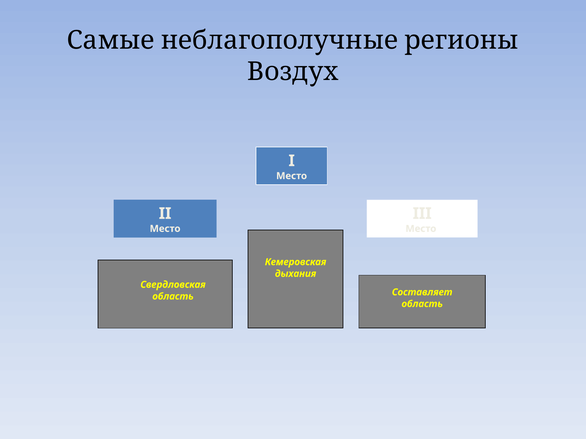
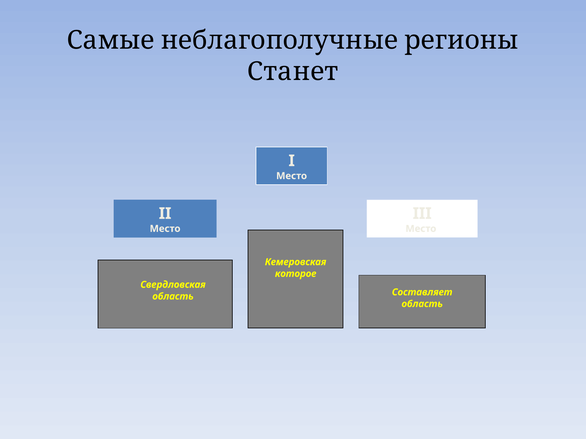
Воздух: Воздух -> Станет
дыхания: дыхания -> которое
